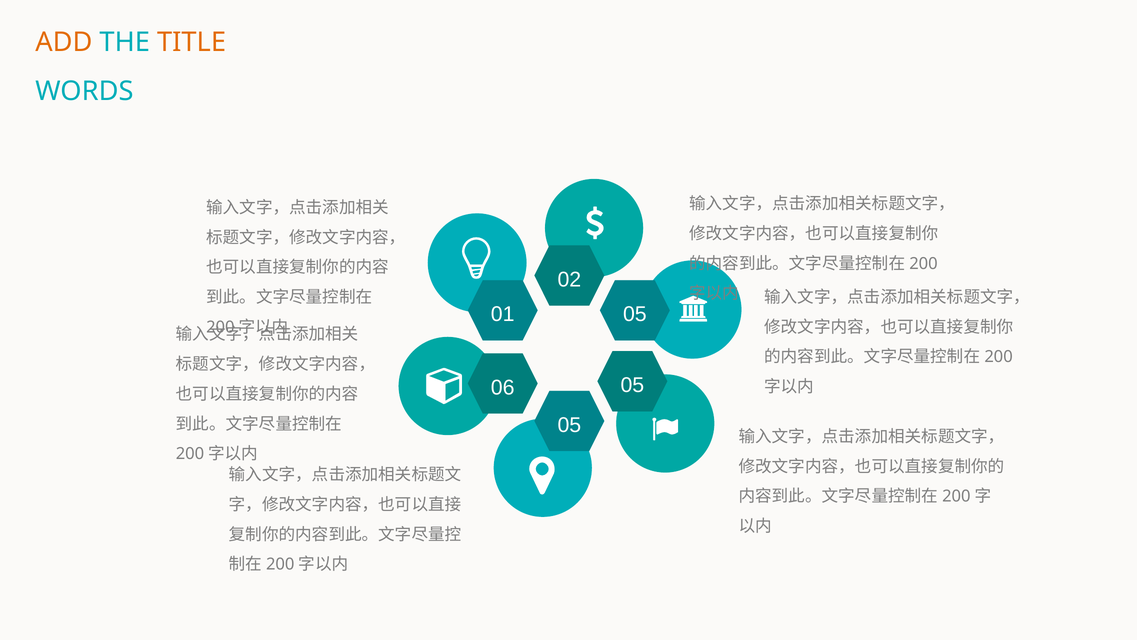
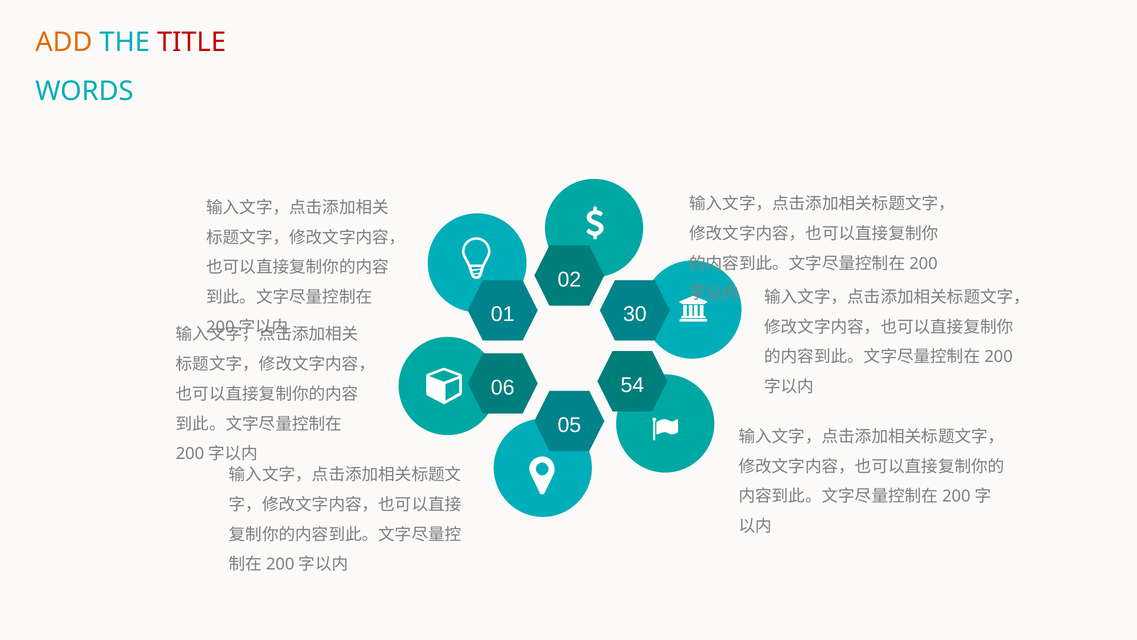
TITLE colour: orange -> red
01 05: 05 -> 30
06 05: 05 -> 54
